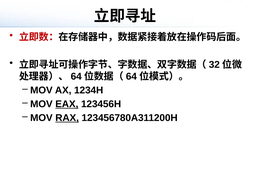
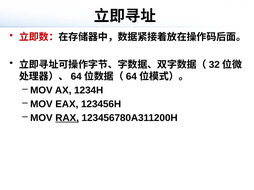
EAX underline: present -> none
